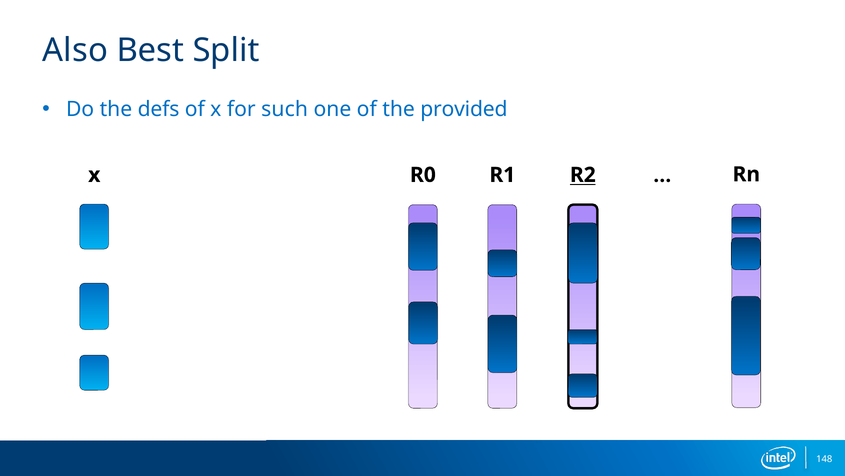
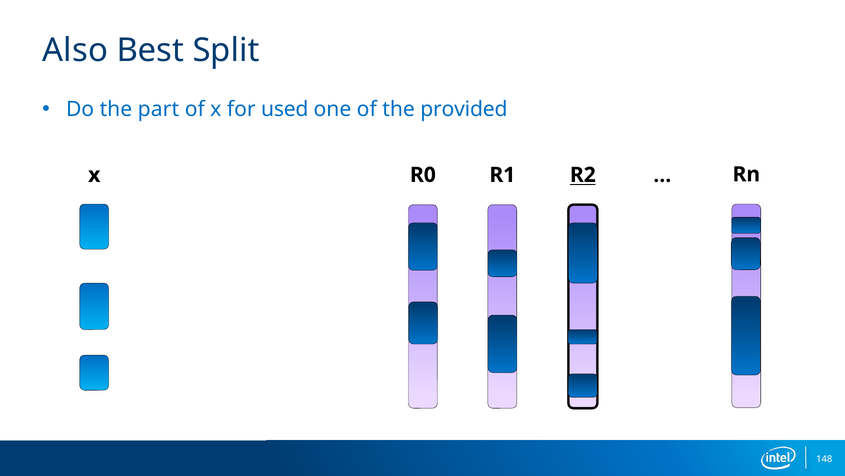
defs: defs -> part
such: such -> used
